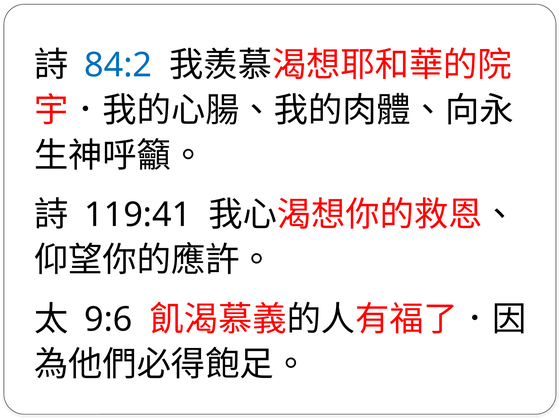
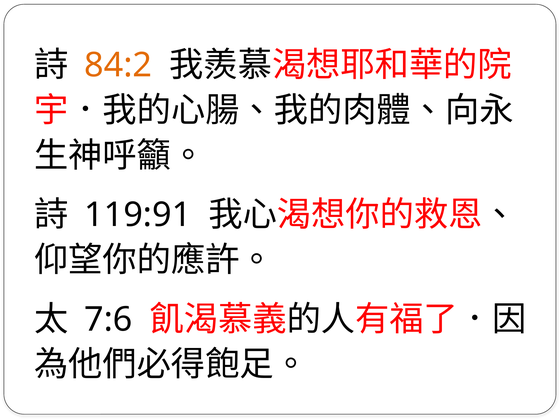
84:2 colour: blue -> orange
119:41: 119:41 -> 119:91
9:6: 9:6 -> 7:6
